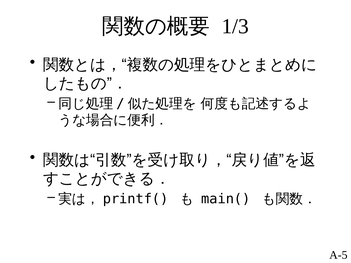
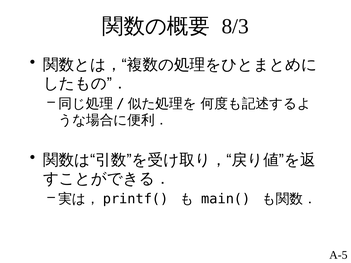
1/3: 1/3 -> 8/3
